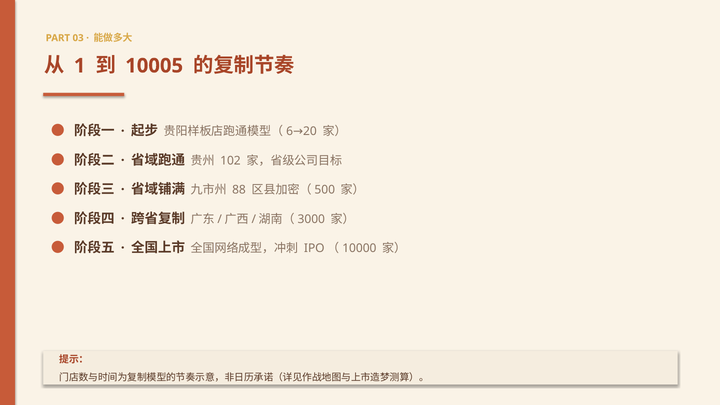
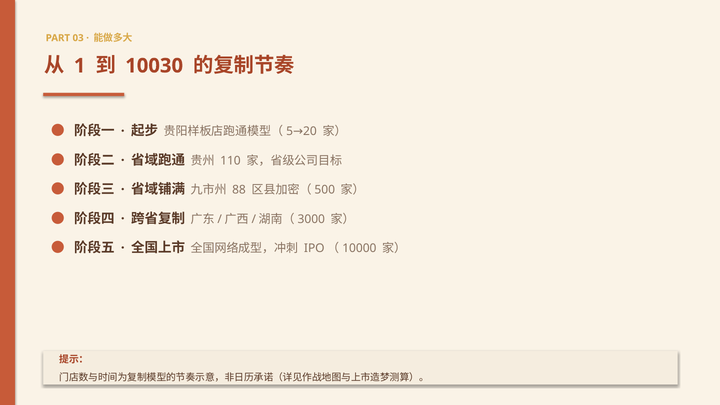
10005: 10005 -> 10030
6: 6 -> 5
102: 102 -> 110
